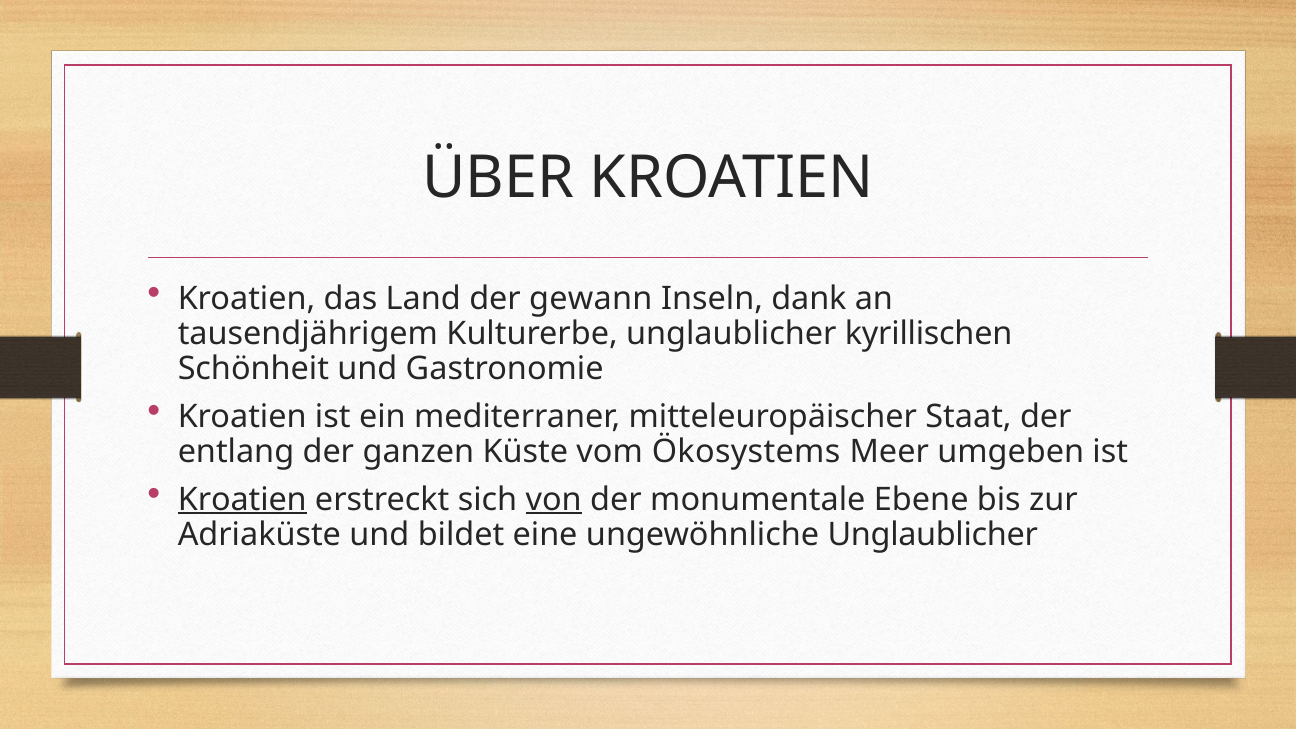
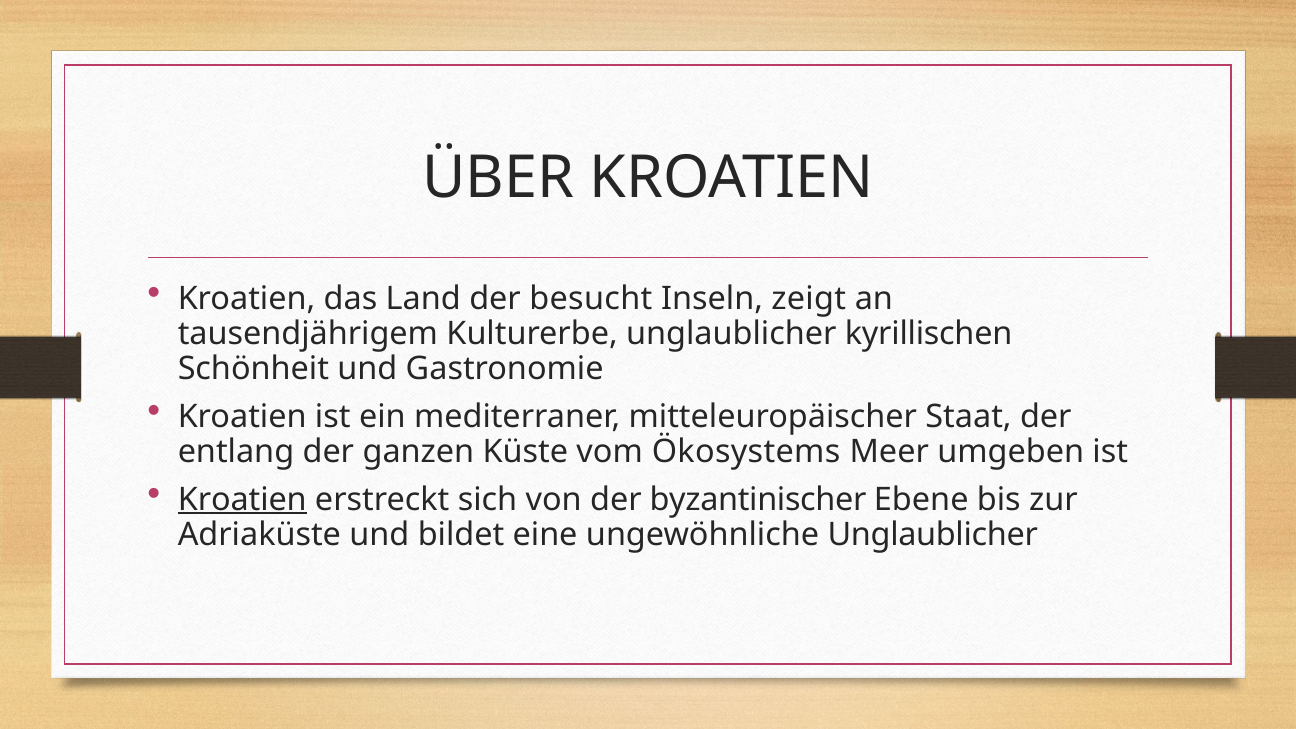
gewann: gewann -> besucht
dank: dank -> zeigt
von underline: present -> none
monumentale: monumentale -> byzantinischer
